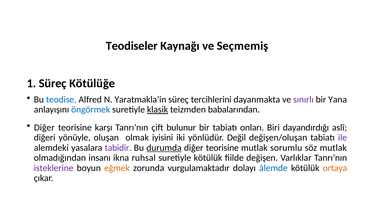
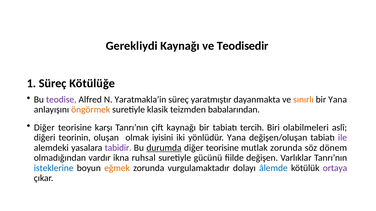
Teodiseler: Teodiseler -> Gerekliydi
Seçmemiş: Seçmemiş -> Teodisedir
teodise colour: blue -> purple
tercihlerini: tercihlerini -> yaratmıştır
sınırlı colour: purple -> orange
öngörmek colour: blue -> orange
klasik underline: present -> none
çift bulunur: bulunur -> kaynağı
onları: onları -> tercih
dayandırdığı: dayandırdığı -> olabilmeleri
yönüyle: yönüyle -> teorinin
yönlüdür Değil: Değil -> Yana
mutlak sorumlu: sorumlu -> zorunda
söz mutlak: mutlak -> dönem
insanı: insanı -> vardır
suretiyle kötülük: kötülük -> gücünü
isteklerine colour: purple -> blue
ortaya colour: orange -> purple
